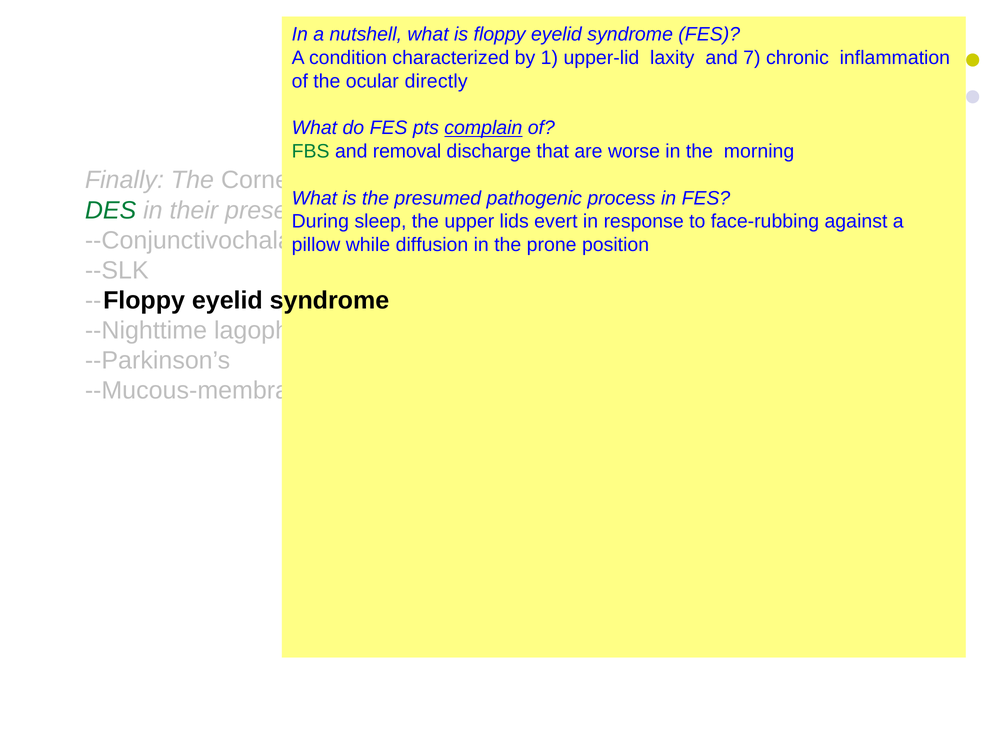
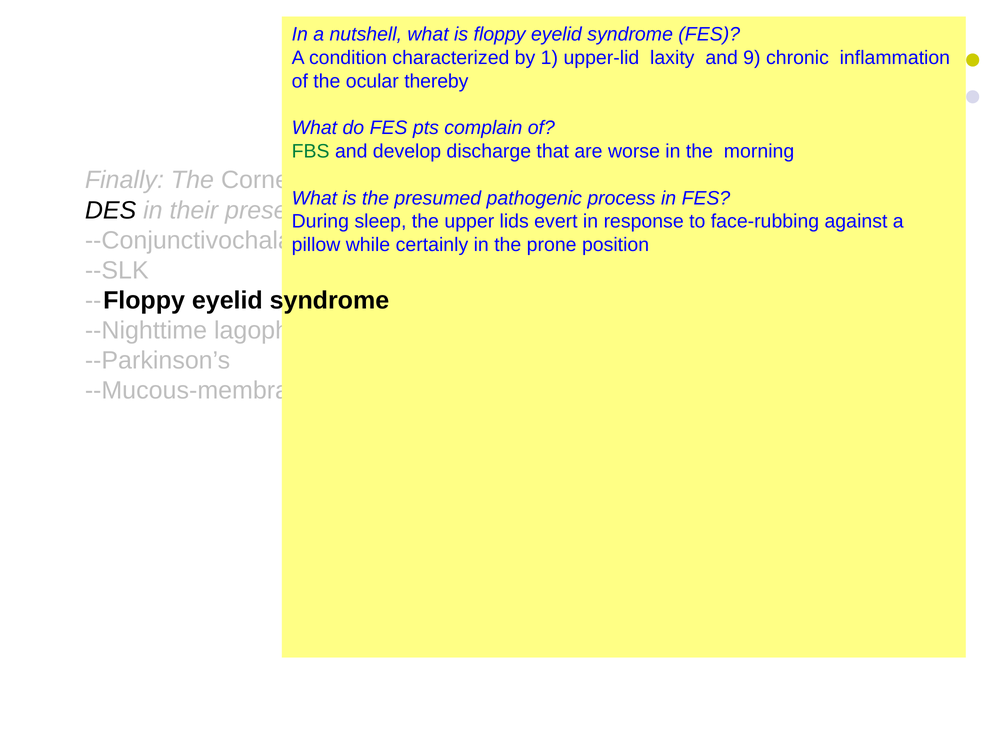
7: 7 -> 9
directly: directly -> thereby
complain underline: present -> none
removal: removal -> develop
DES colour: green -> black
diffusion: diffusion -> certainly
